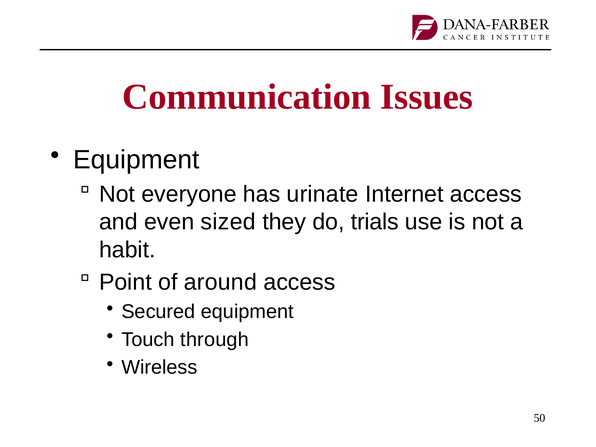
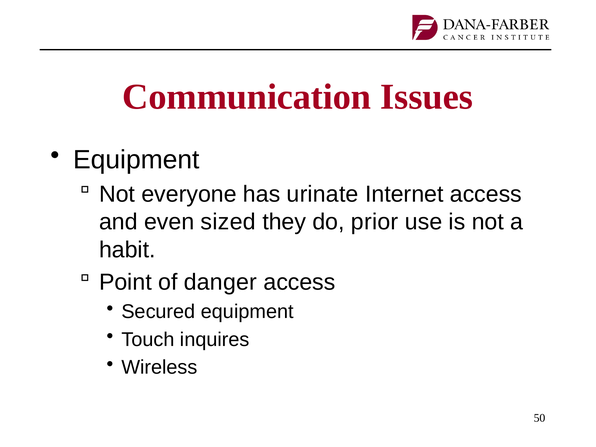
trials: trials -> prior
around: around -> danger
through: through -> inquires
